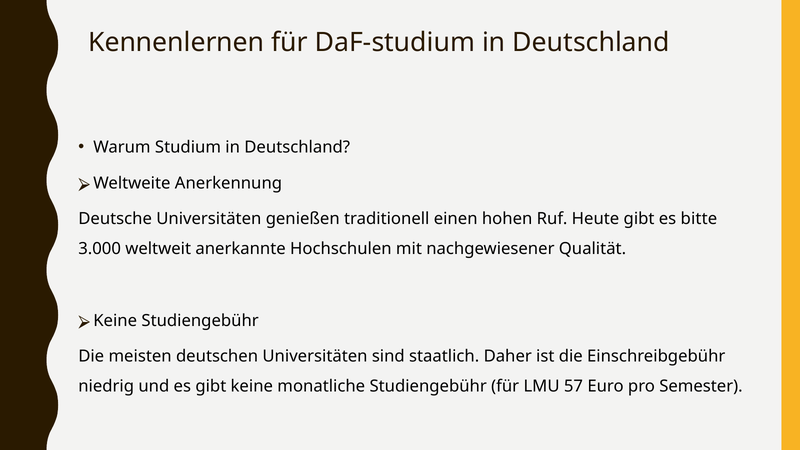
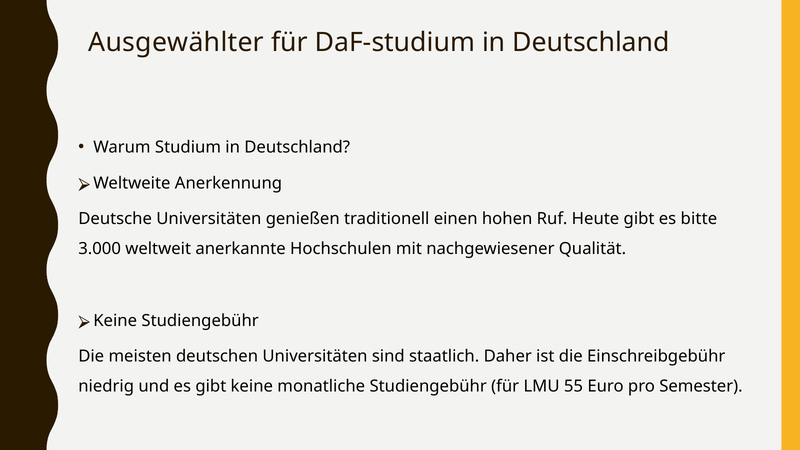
Kennenlernen: Kennenlernen -> Ausgewählter
57: 57 -> 55
